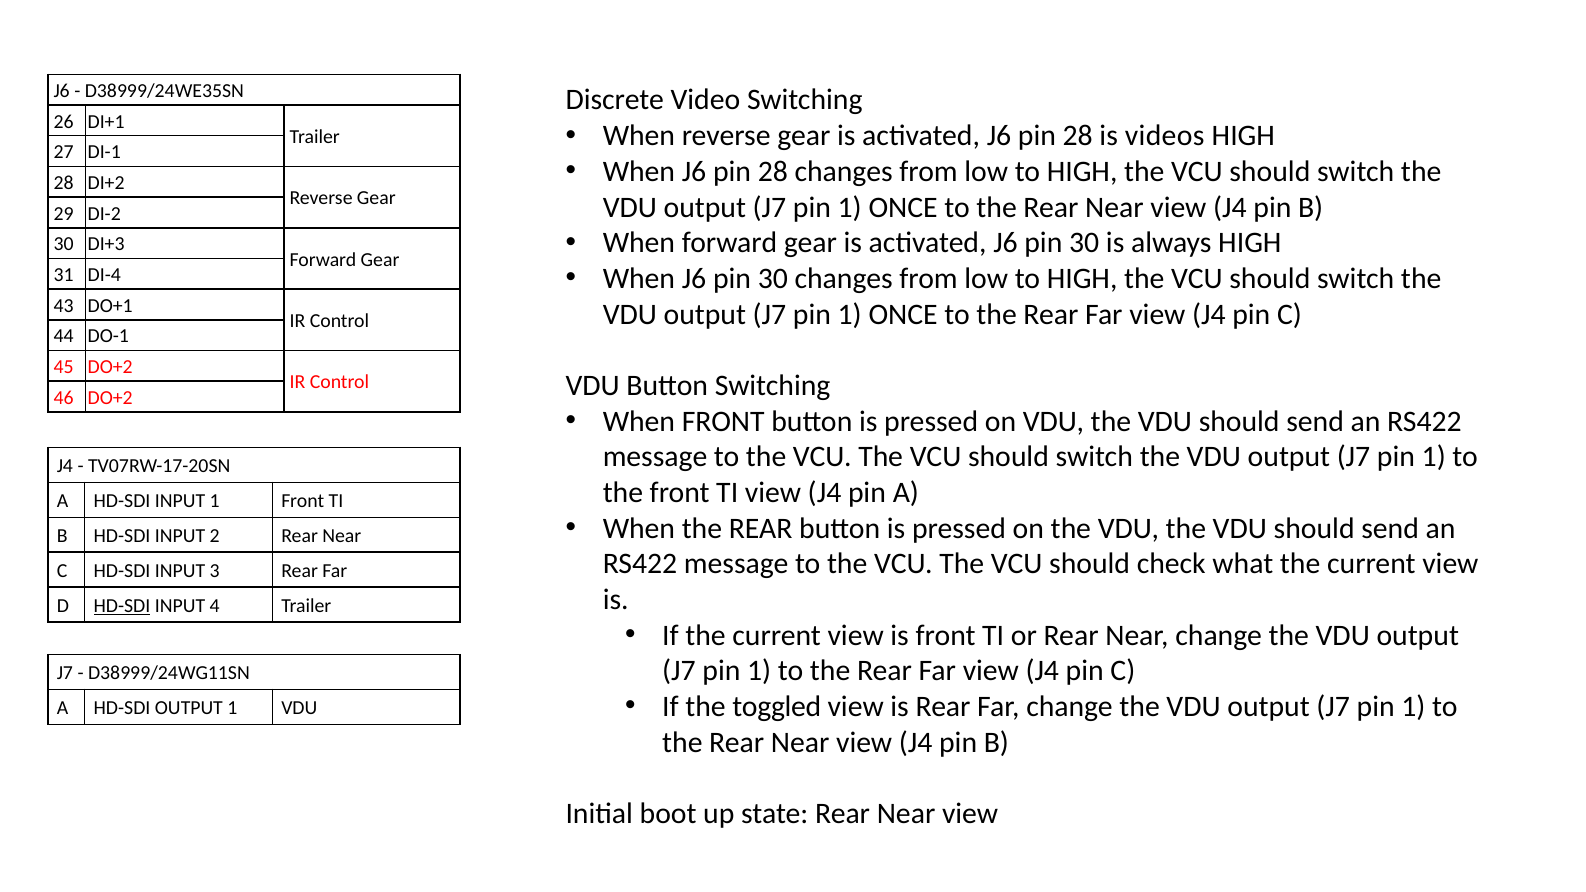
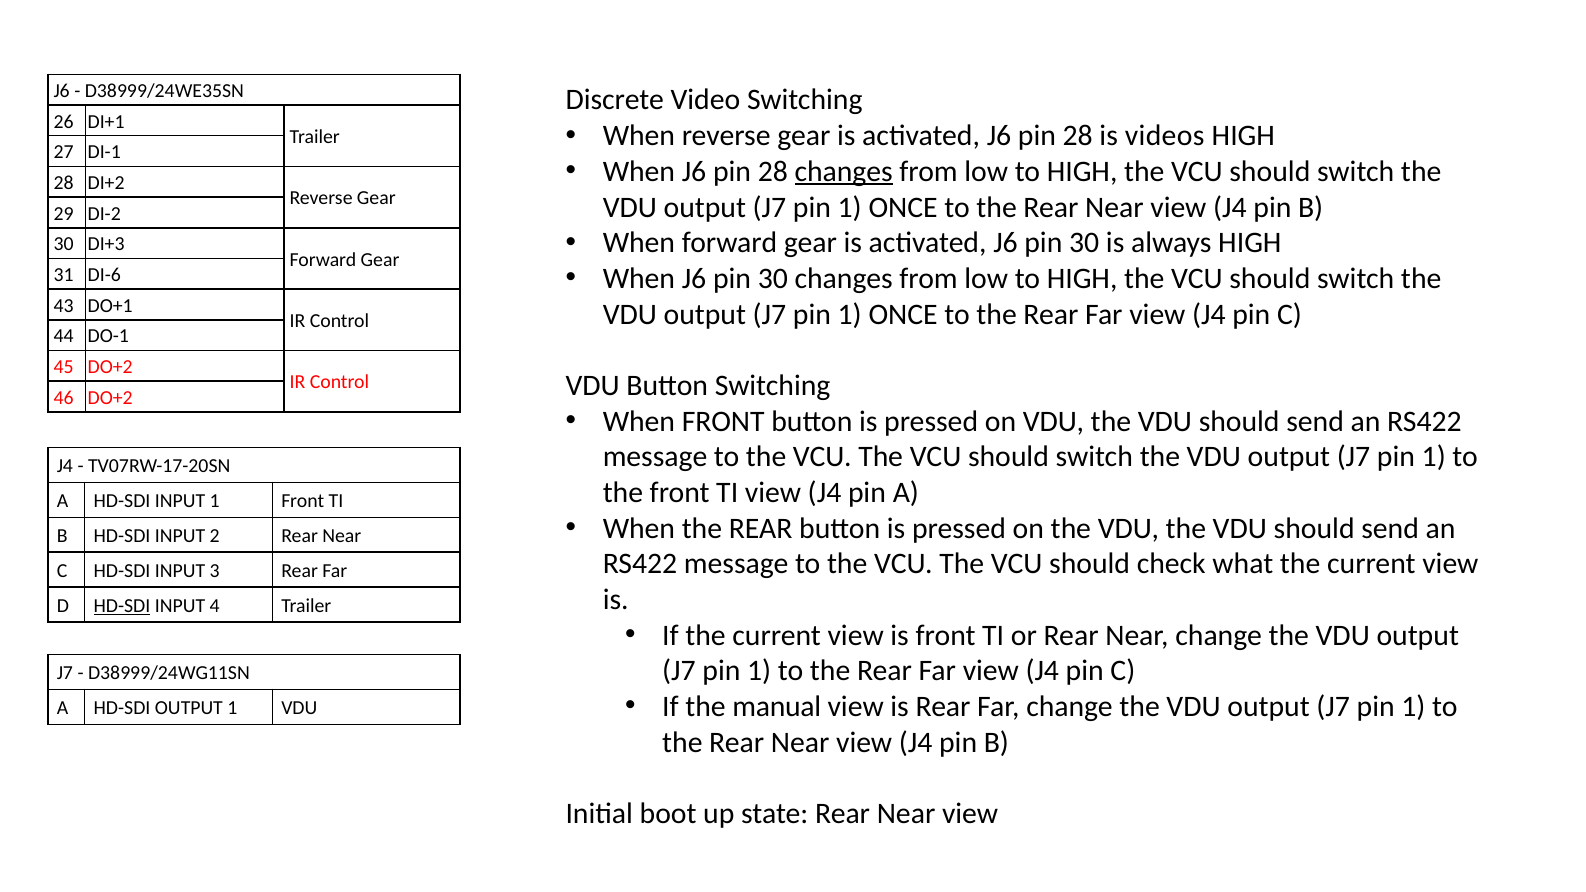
changes at (844, 172) underline: none -> present
DI-4: DI-4 -> DI-6
toggled: toggled -> manual
